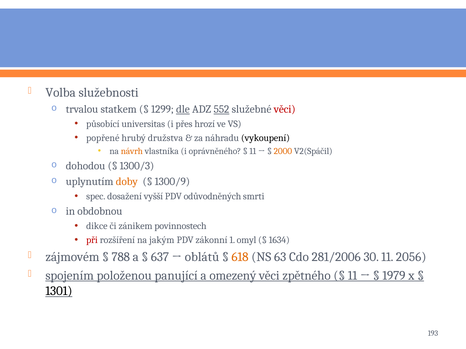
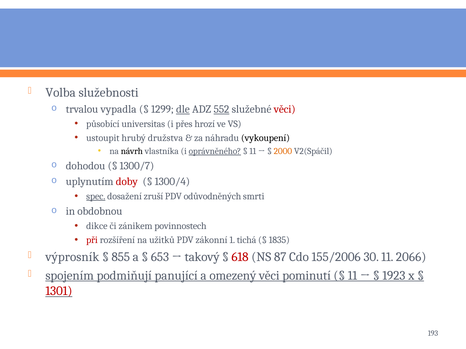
statkem: statkem -> vypadla
popřené: popřené -> ustoupit
návrh colour: orange -> black
oprávněného underline: none -> present
1300/3: 1300/3 -> 1300/7
doby colour: orange -> red
1300/9: 1300/9 -> 1300/4
spec underline: none -> present
vyšší: vyšší -> zruší
jakým: jakým -> užitků
omyl: omyl -> tichá
1634: 1634 -> 1835
zájmovém: zájmovém -> výprosník
788: 788 -> 855
637: 637 -> 653
oblátů: oblátů -> takový
618 colour: orange -> red
63: 63 -> 87
281/2006: 281/2006 -> 155/2006
2056: 2056 -> 2066
položenou: položenou -> podmiňují
zpětného: zpětného -> pominutí
1979: 1979 -> 1923
1301 colour: black -> red
